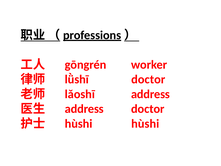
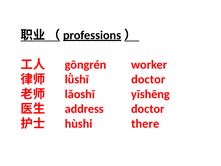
lǎoshī address: address -> yīshēng
hùshi hùshi: hùshi -> there
